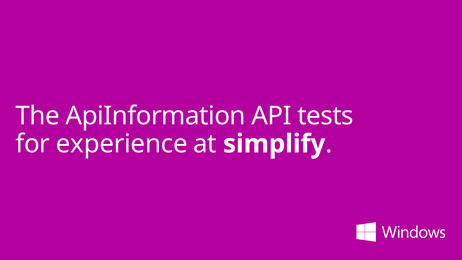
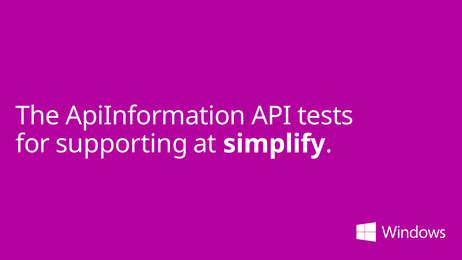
experience: experience -> supporting
